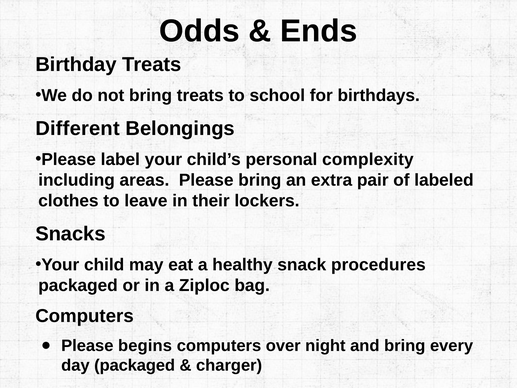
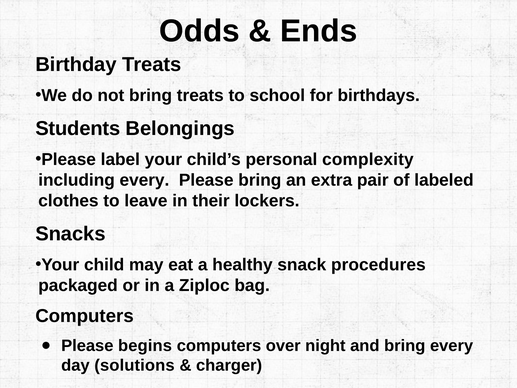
Different: Different -> Students
including areas: areas -> every
day packaged: packaged -> solutions
